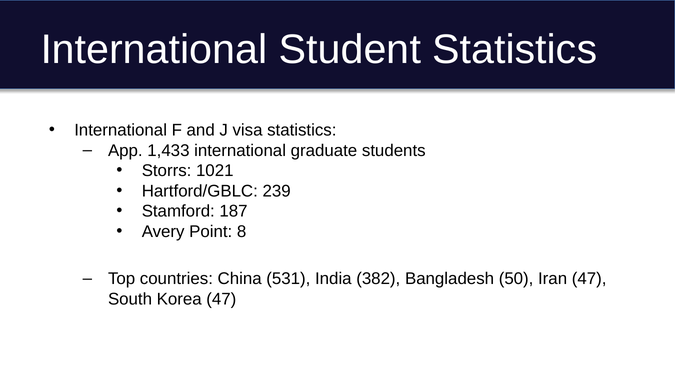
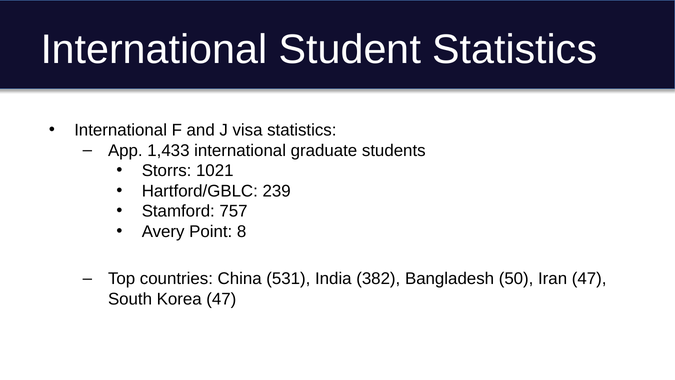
187: 187 -> 757
